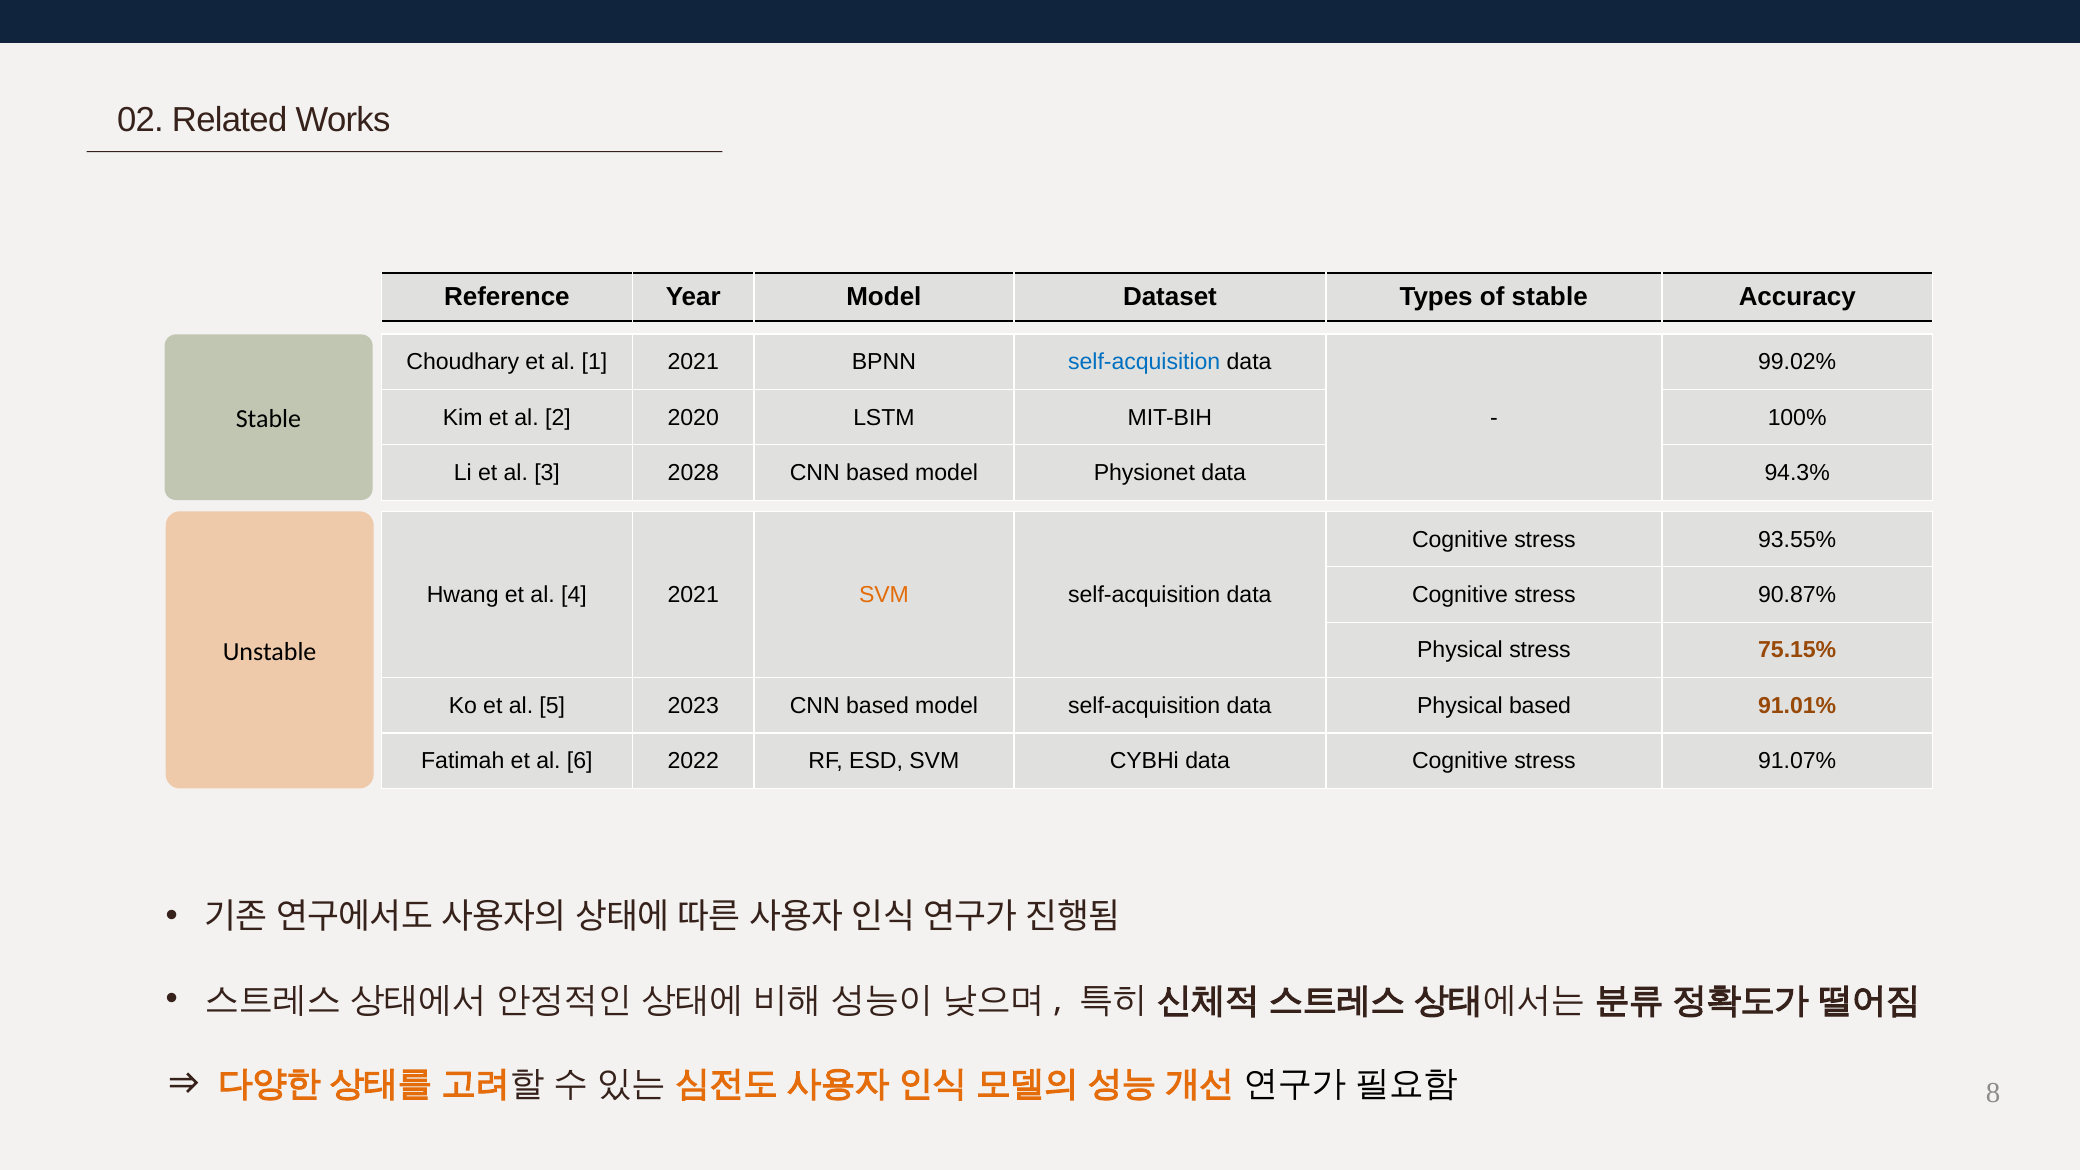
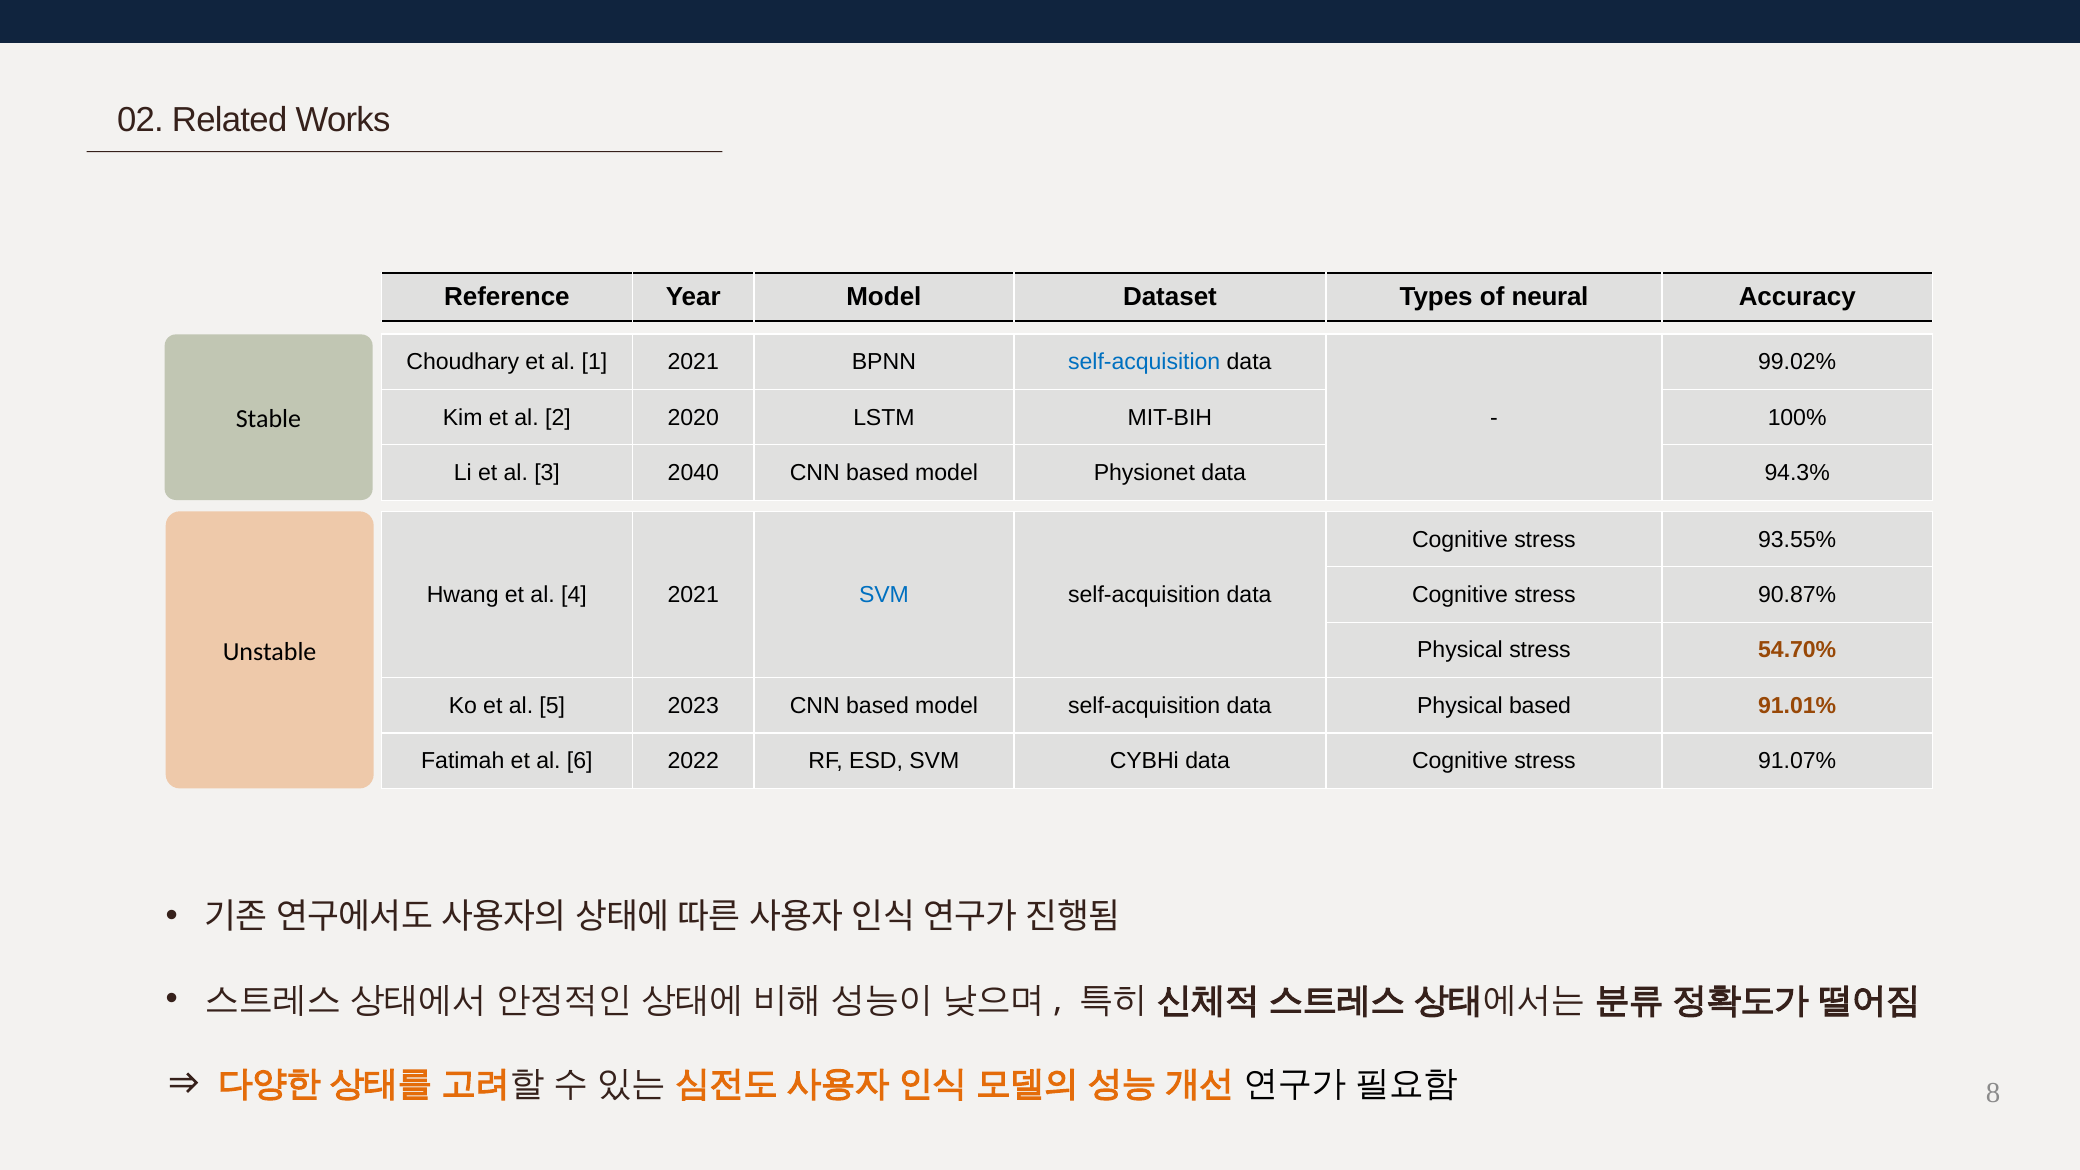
of stable: stable -> neural
2028: 2028 -> 2040
SVM at (884, 595) colour: orange -> blue
75.15%: 75.15% -> 54.70%
